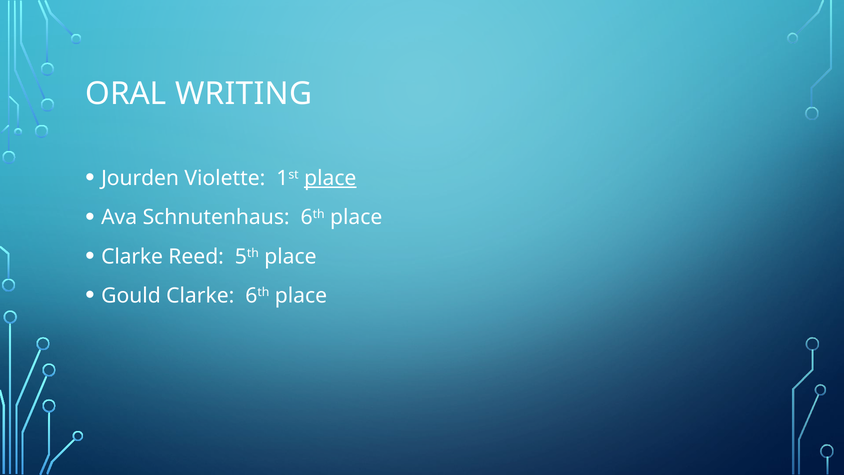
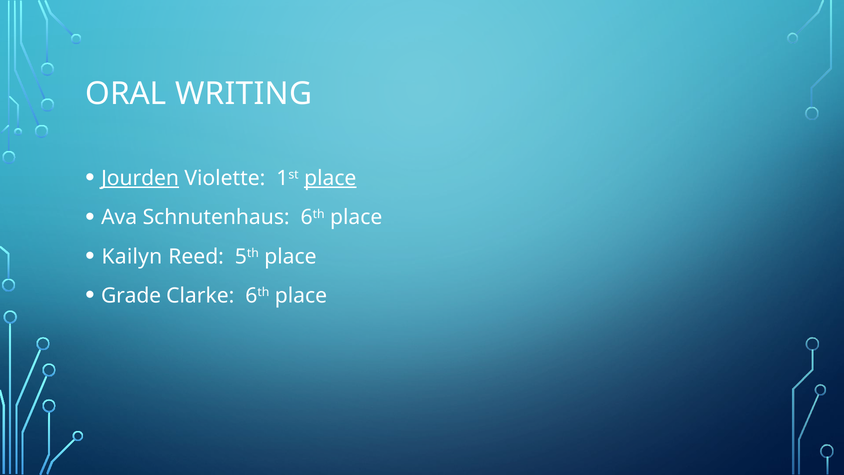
Jourden underline: none -> present
Clarke at (132, 256): Clarke -> Kailyn
Gould: Gould -> Grade
